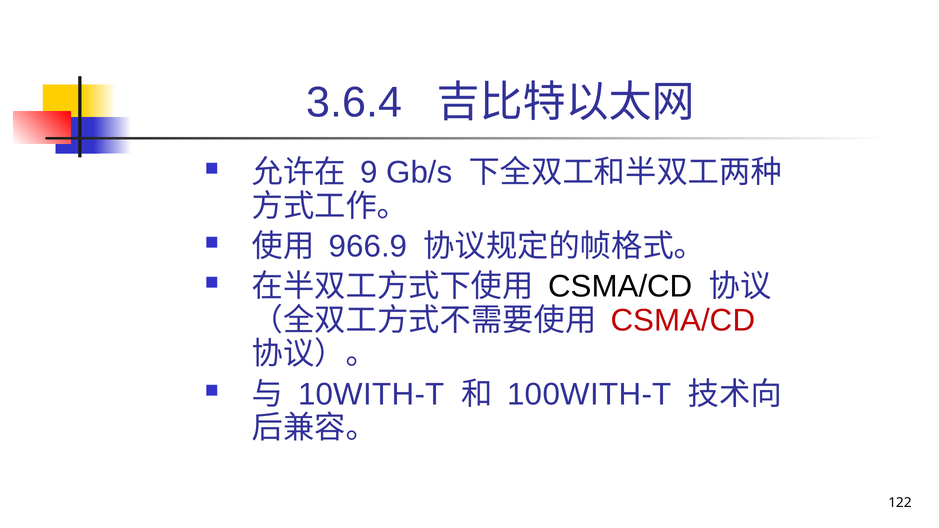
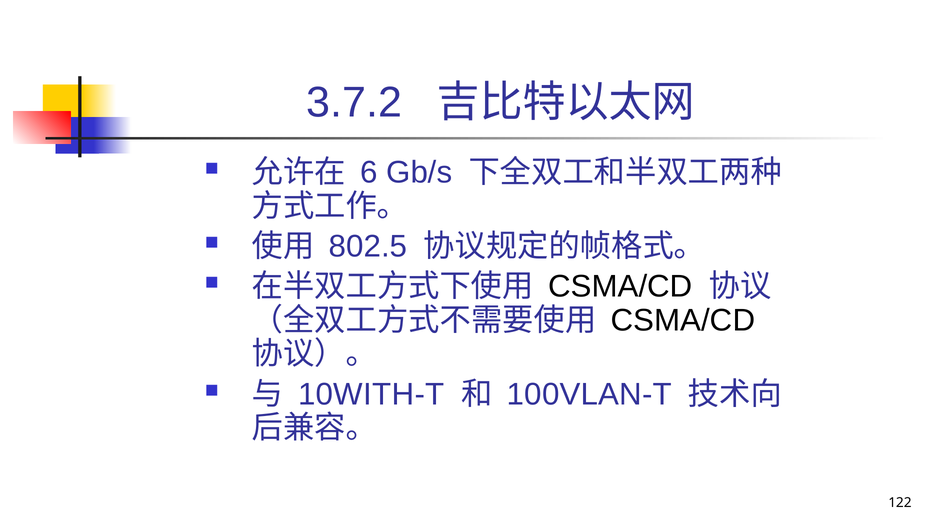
3.6.4: 3.6.4 -> 3.7.2
9: 9 -> 6
966.9: 966.9 -> 802.5
CSMA/CD at (683, 320) colour: red -> black
100WITH-T: 100WITH-T -> 100VLAN-T
